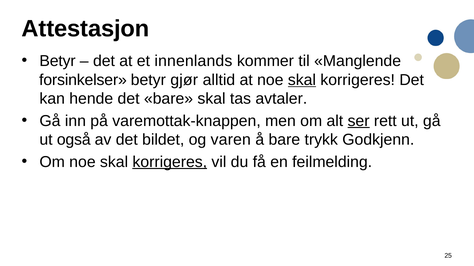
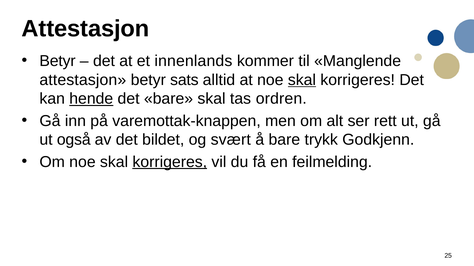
forsinkelser at (83, 80): forsinkelser -> attestasjon
gjør: gjør -> sats
hende underline: none -> present
avtaler: avtaler -> ordren
ser underline: present -> none
varen: varen -> svært
